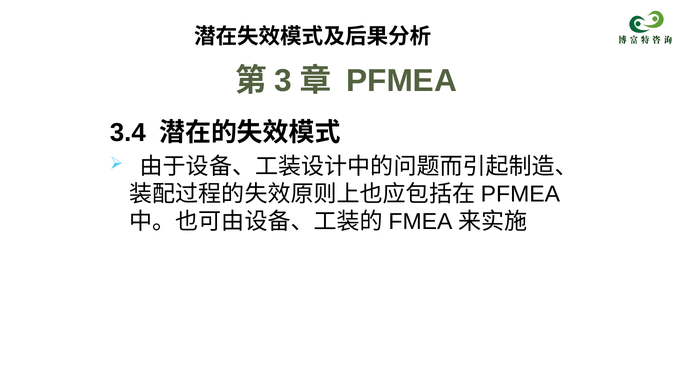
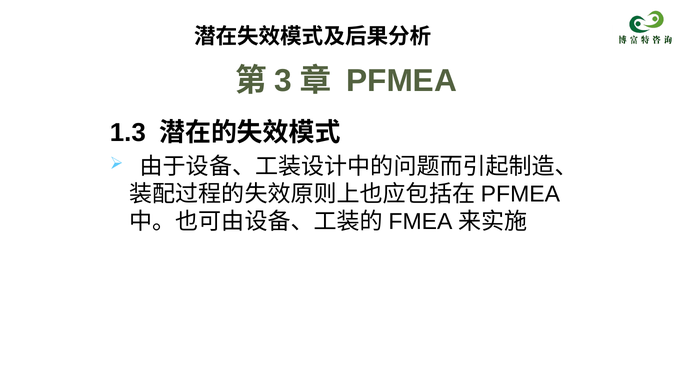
3.4: 3.4 -> 1.3
